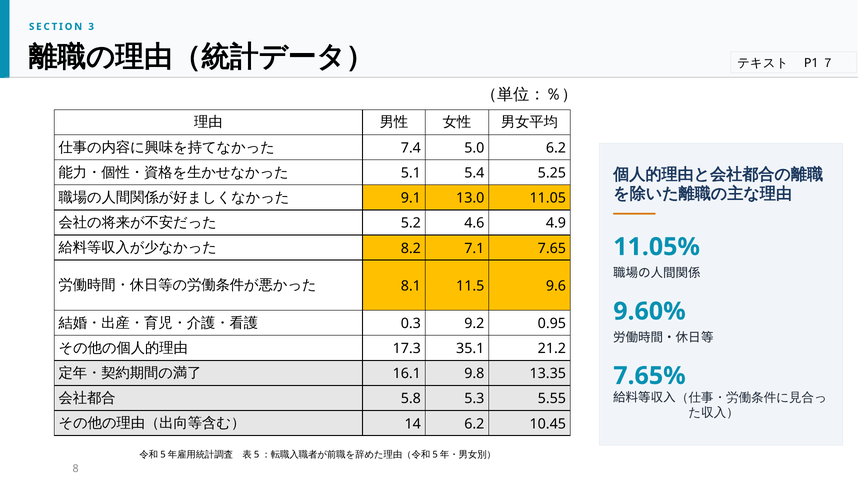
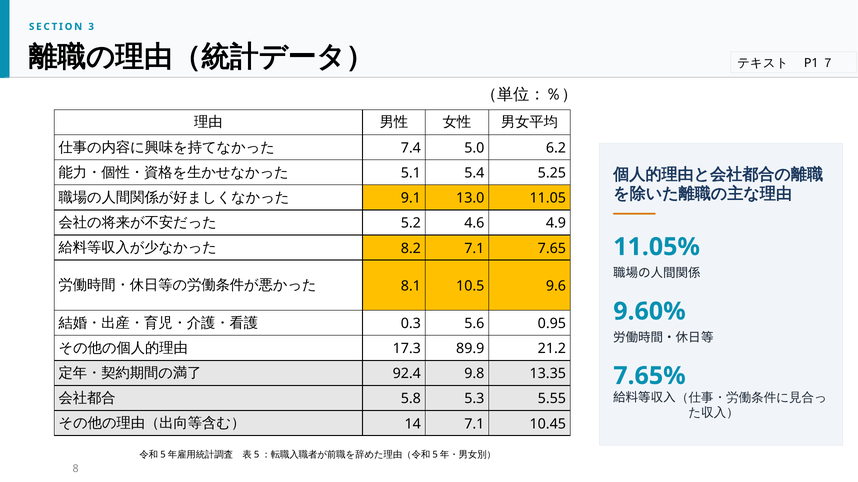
11.5: 11.5 -> 10.5
9.2: 9.2 -> 5.6
35.1: 35.1 -> 89.9
16.1: 16.1 -> 92.4
14 6.2: 6.2 -> 7.1
